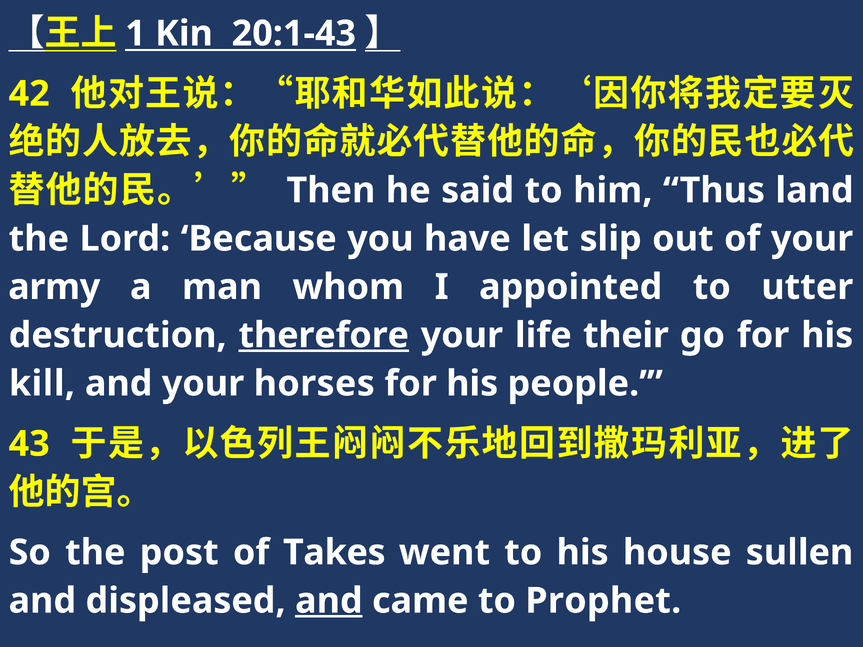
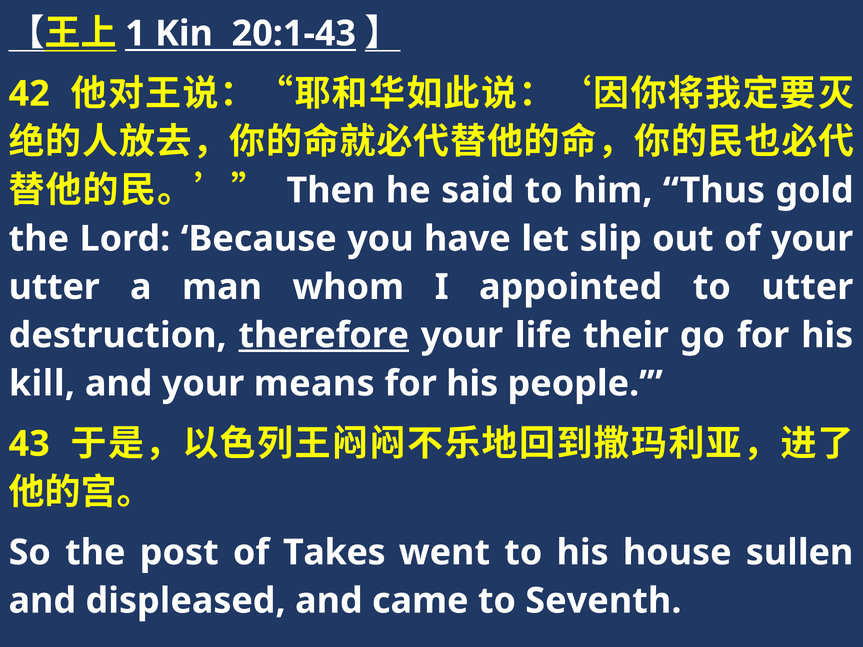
land: land -> gold
army at (54, 287): army -> utter
horses: horses -> means
and at (329, 601) underline: present -> none
Prophet: Prophet -> Seventh
